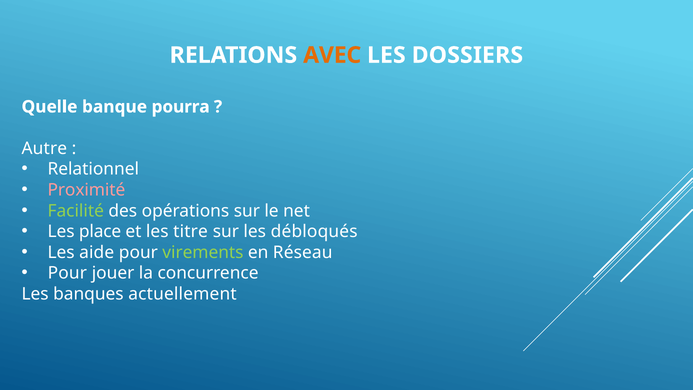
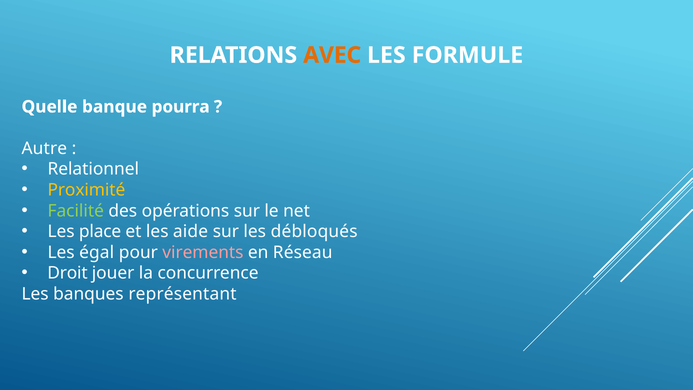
DOSSIERS: DOSSIERS -> FORMULE
Proximité colour: pink -> yellow
titre: titre -> aide
aide: aide -> égal
virements colour: light green -> pink
Pour at (67, 273): Pour -> Droit
actuellement: actuellement -> représentant
